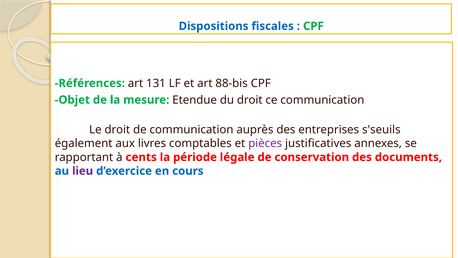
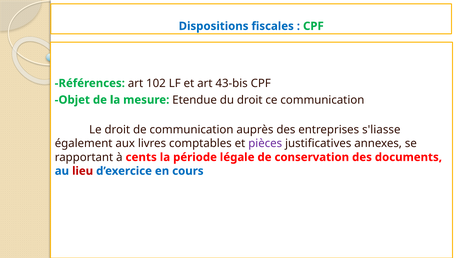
131: 131 -> 102
88-bis: 88-bis -> 43-bis
s'seuils: s'seuils -> s'liasse
lieu colour: purple -> red
